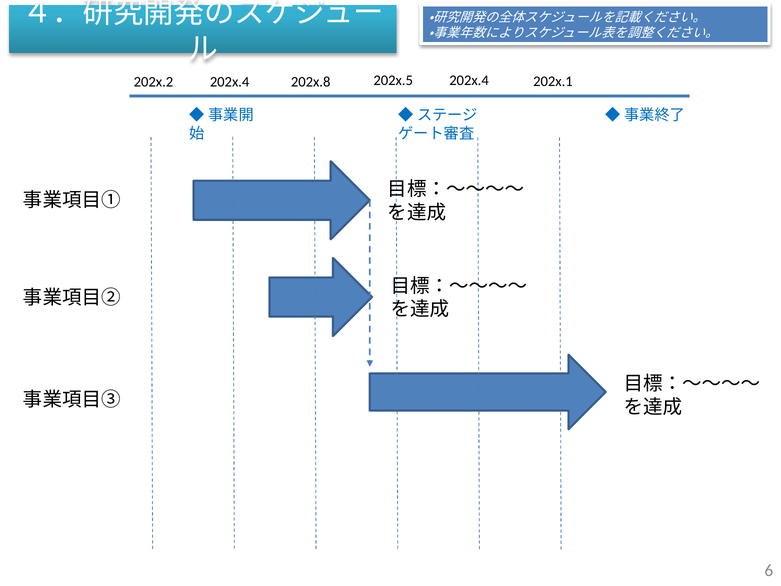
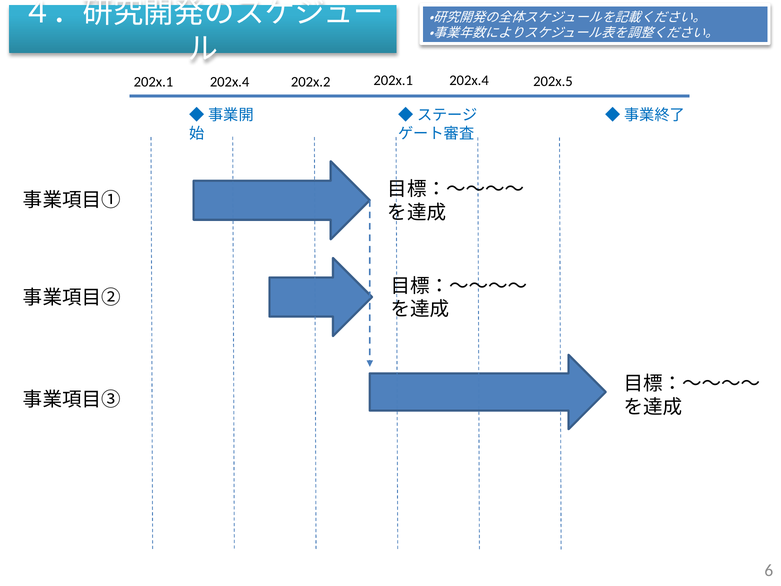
202x.5 at (393, 80): 202x.5 -> 202x.1
202x.1: 202x.1 -> 202x.5
202x.8: 202x.8 -> 202x.2
202x.2 at (153, 82): 202x.2 -> 202x.1
